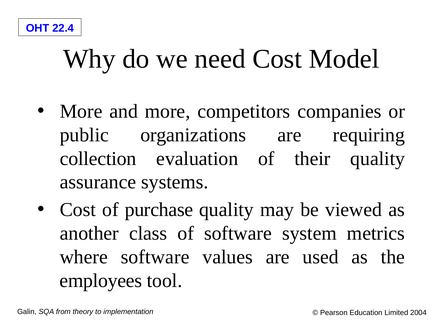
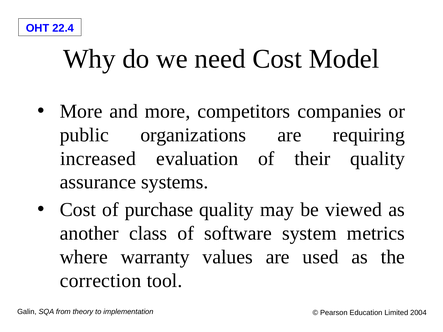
collection: collection -> increased
where software: software -> warranty
employees: employees -> correction
